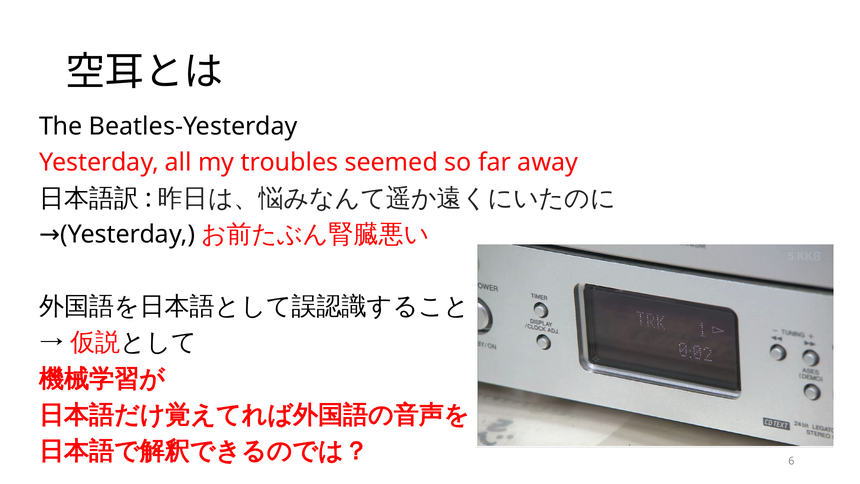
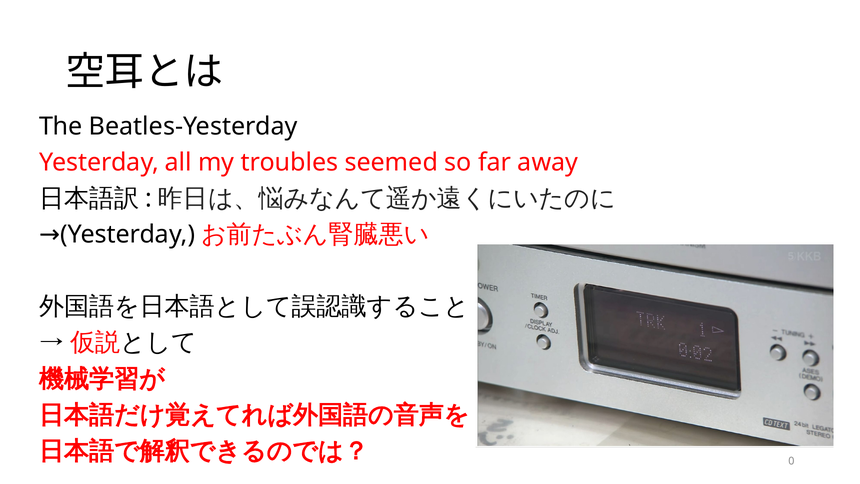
6: 6 -> 0
